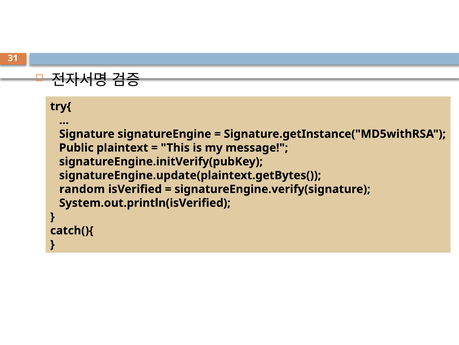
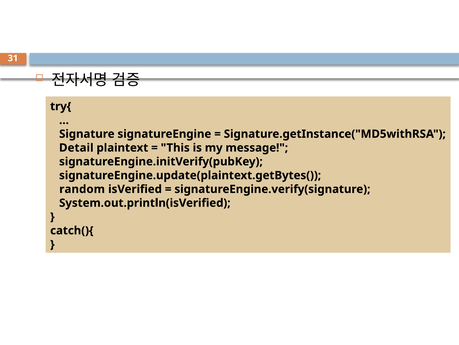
Public: Public -> Detail
